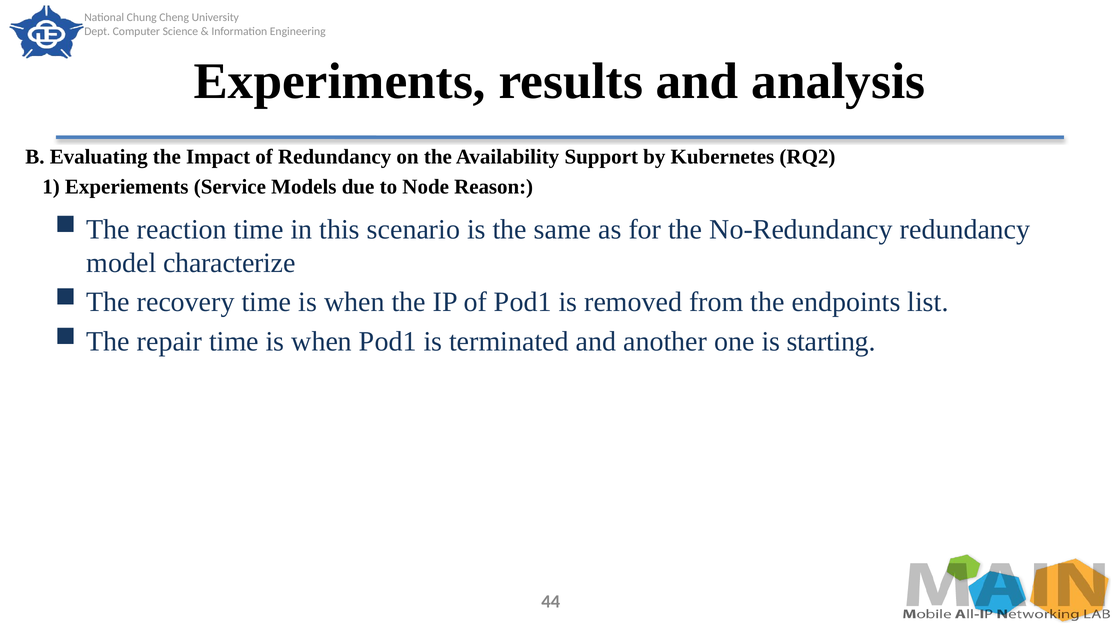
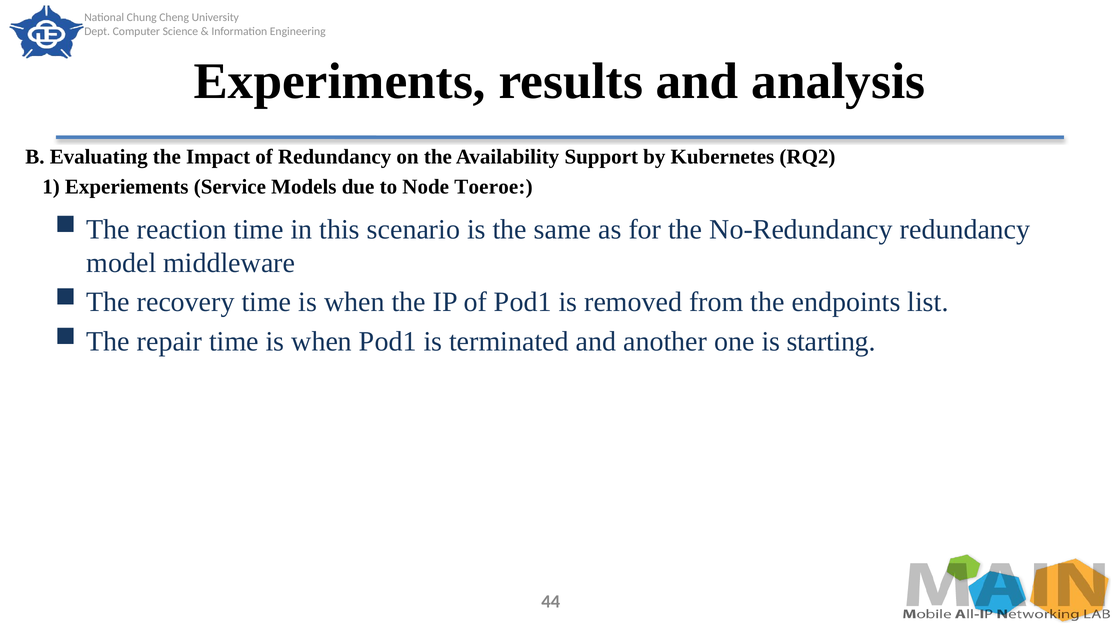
Reason: Reason -> Toeroe
characterize: characterize -> middleware
